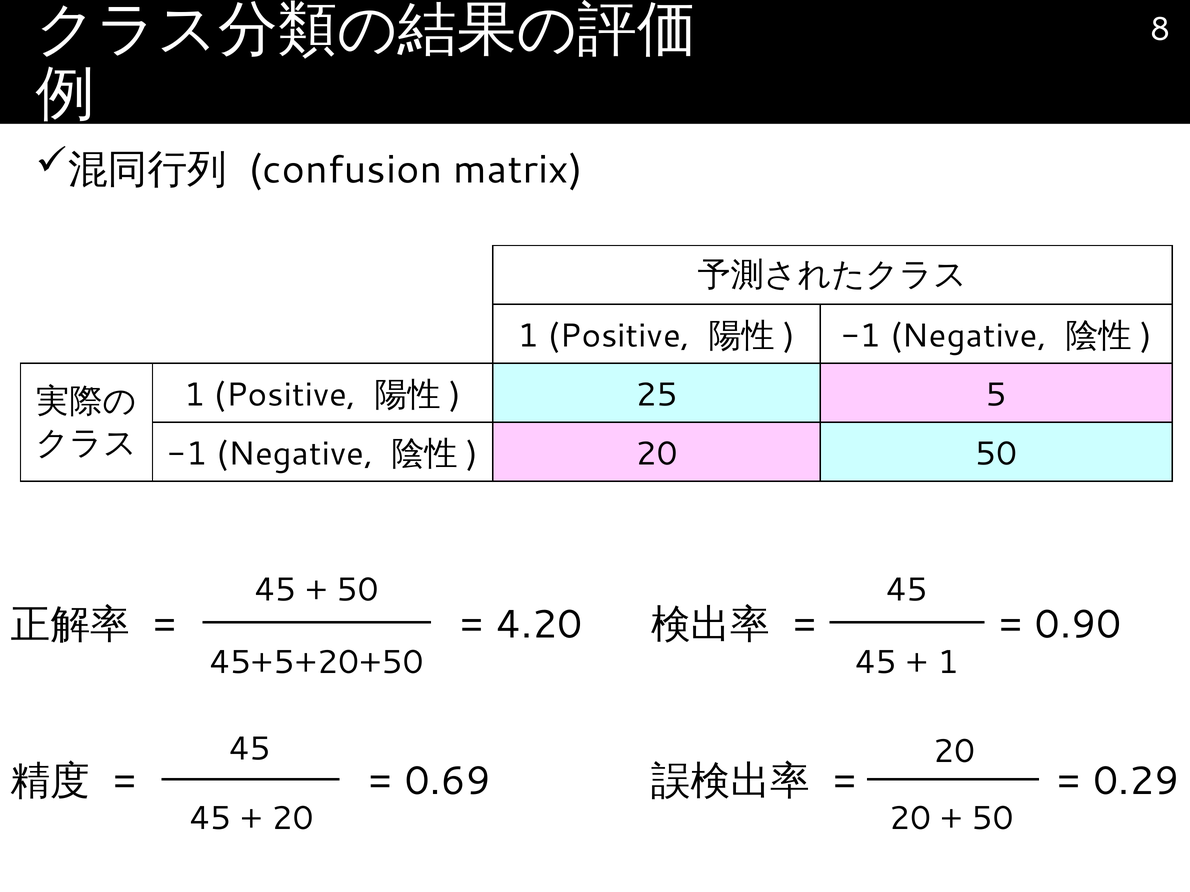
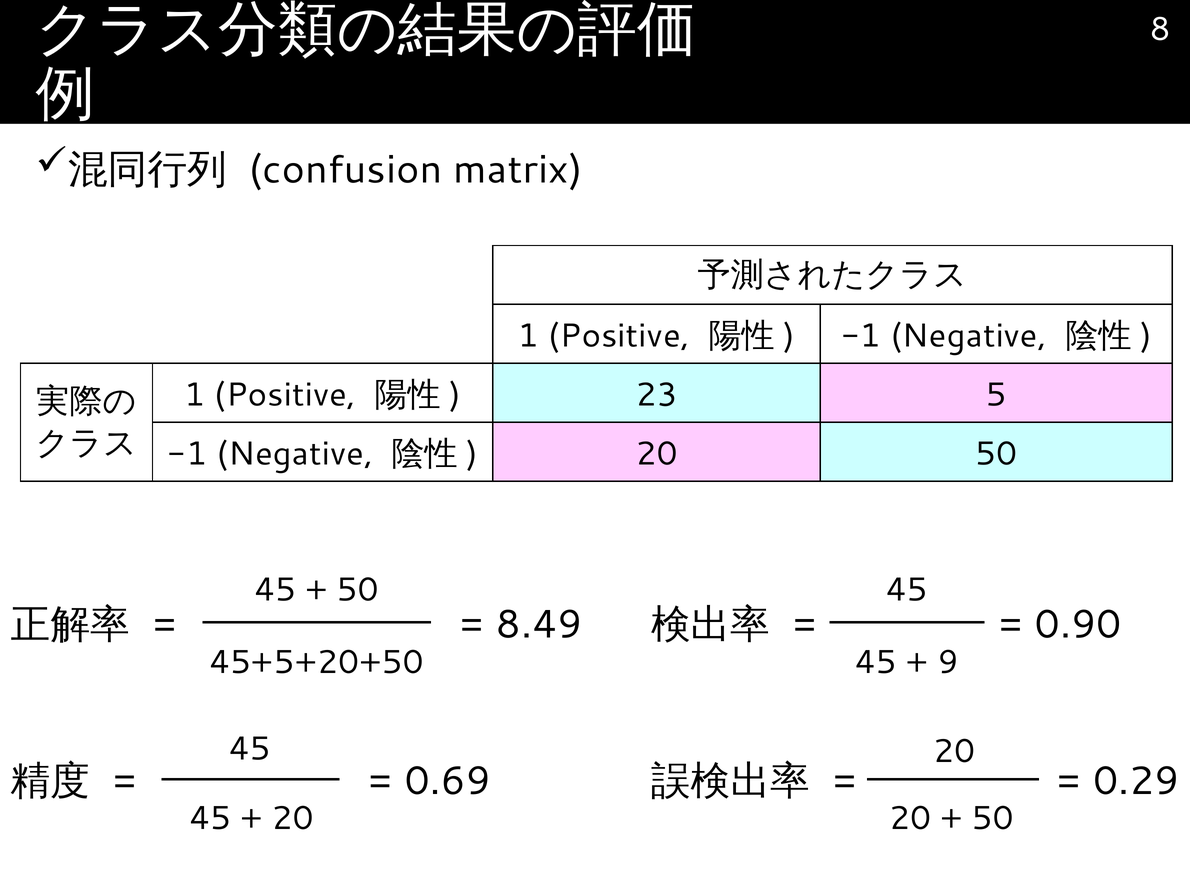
25: 25 -> 23
4.20: 4.20 -> 8.49
1 at (948, 663): 1 -> 9
